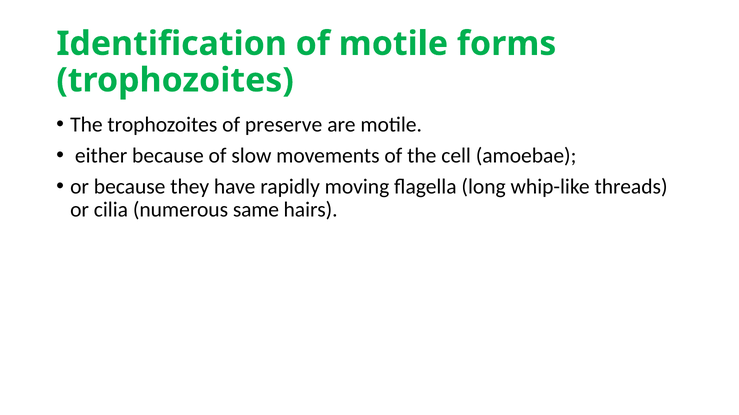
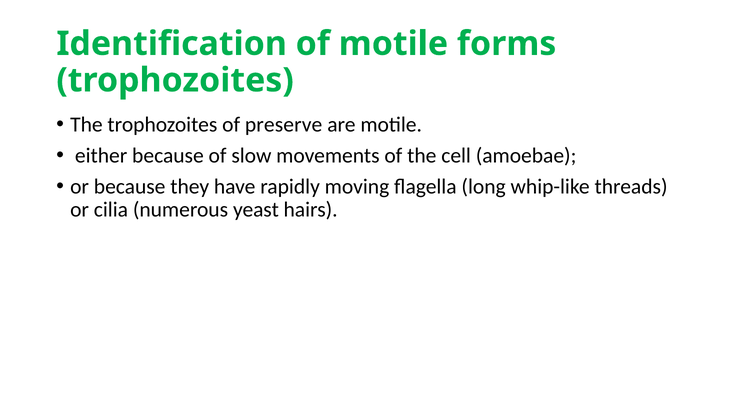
same: same -> yeast
